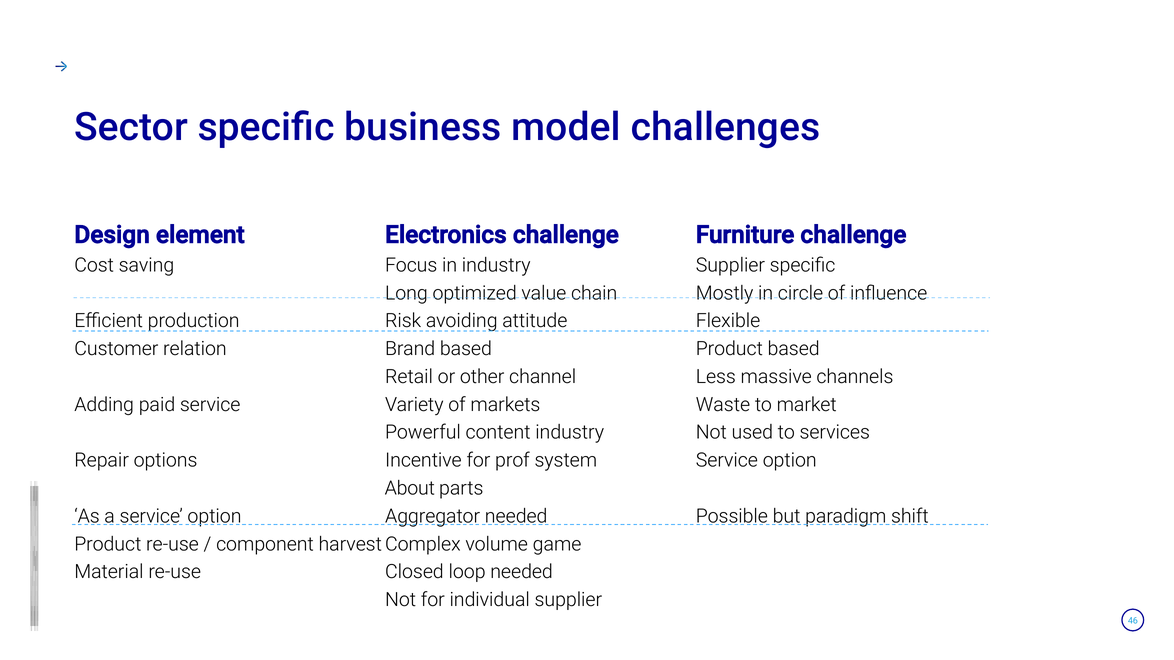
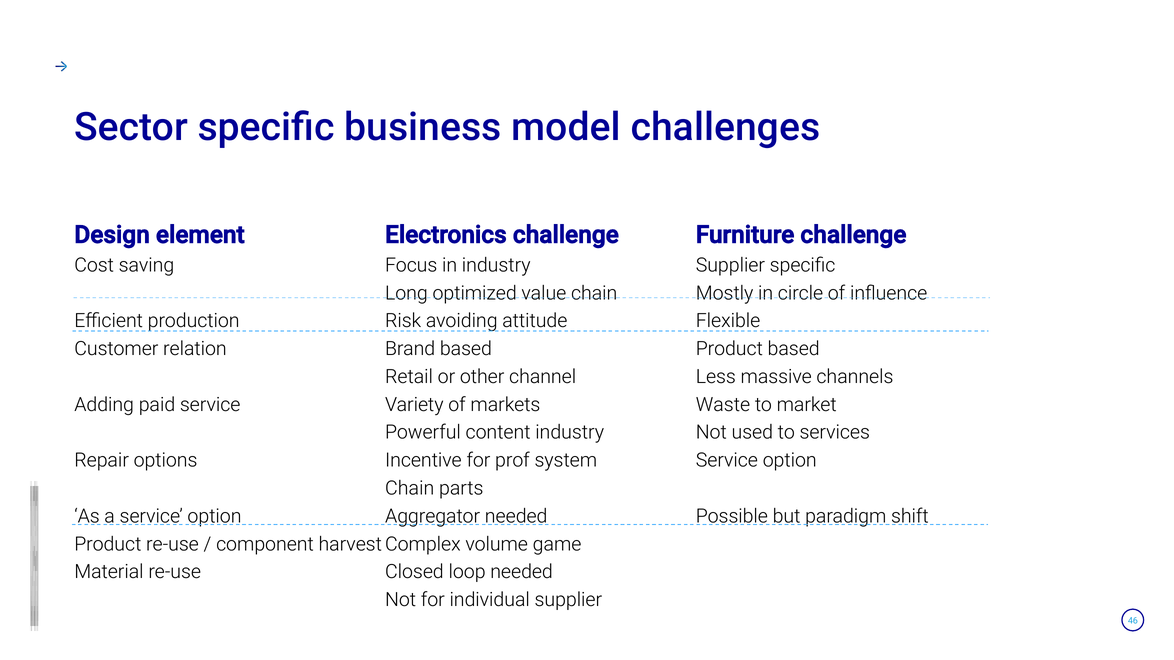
About at (410, 489): About -> Chain
